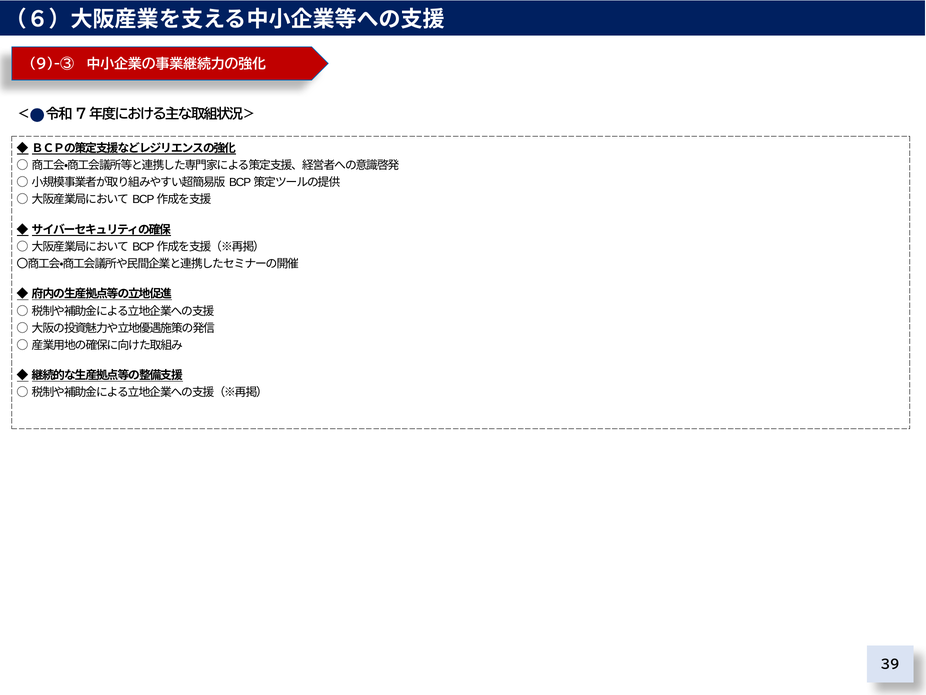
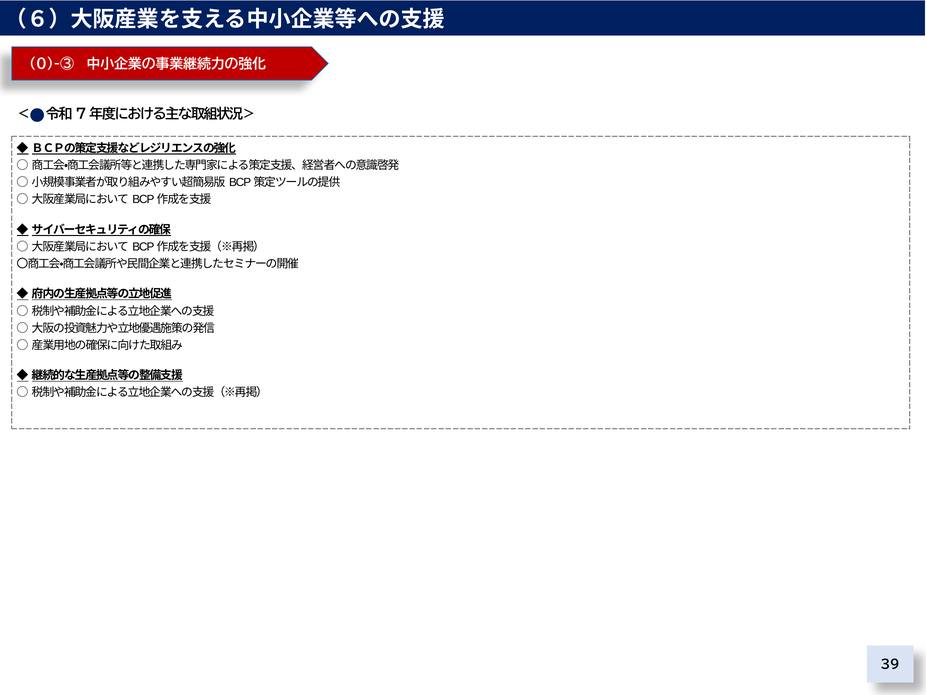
9)-③: 9)-③ -> 0)-③
